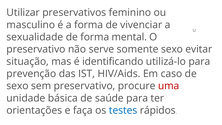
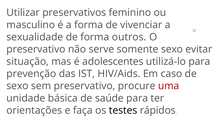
mental: mental -> outros
identificando: identificando -> adolescentes
testes colour: blue -> black
